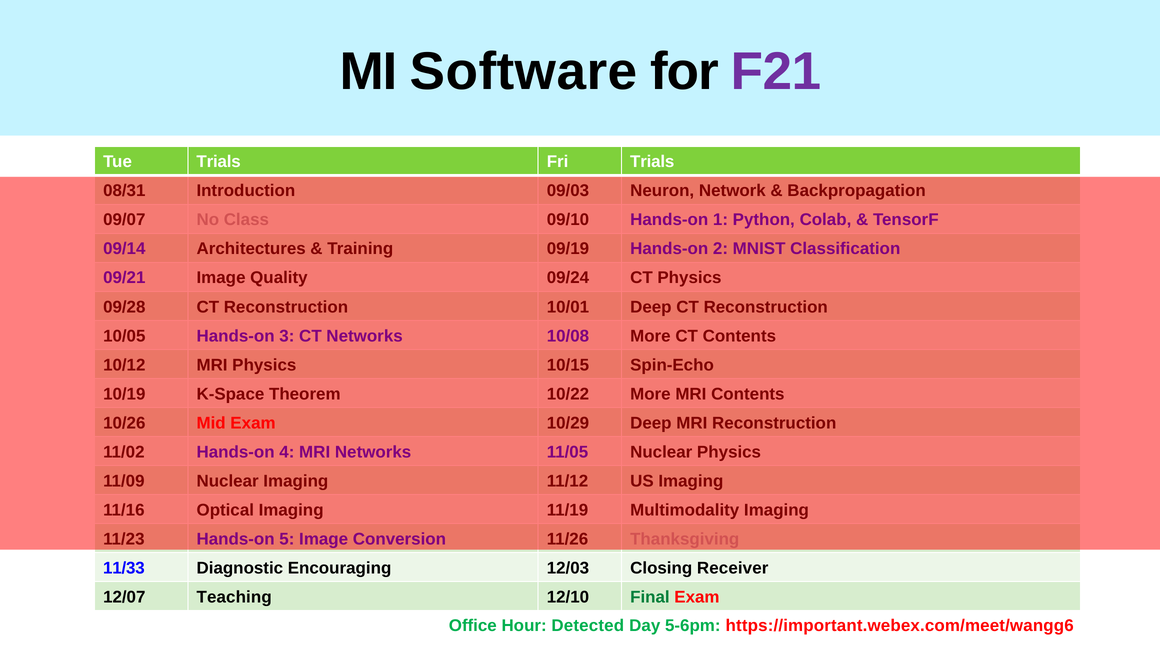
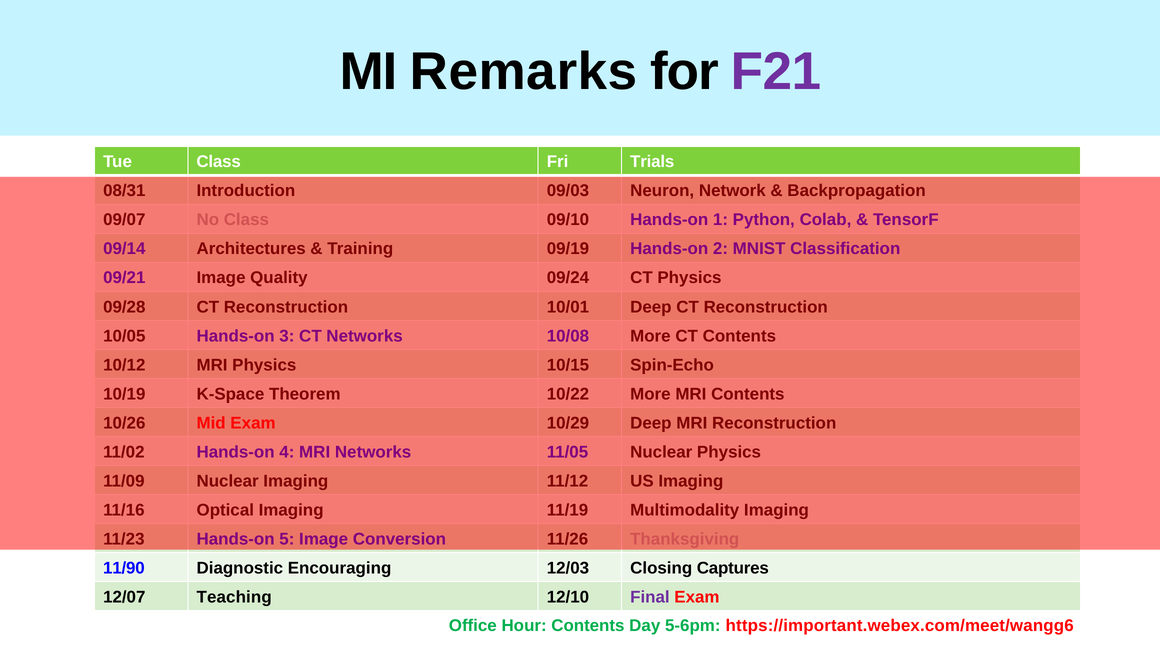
Software: Software -> Remarks
Tue Trials: Trials -> Class
11/33: 11/33 -> 11/90
Receiver: Receiver -> Captures
Final colour: green -> purple
Hour Detected: Detected -> Contents
